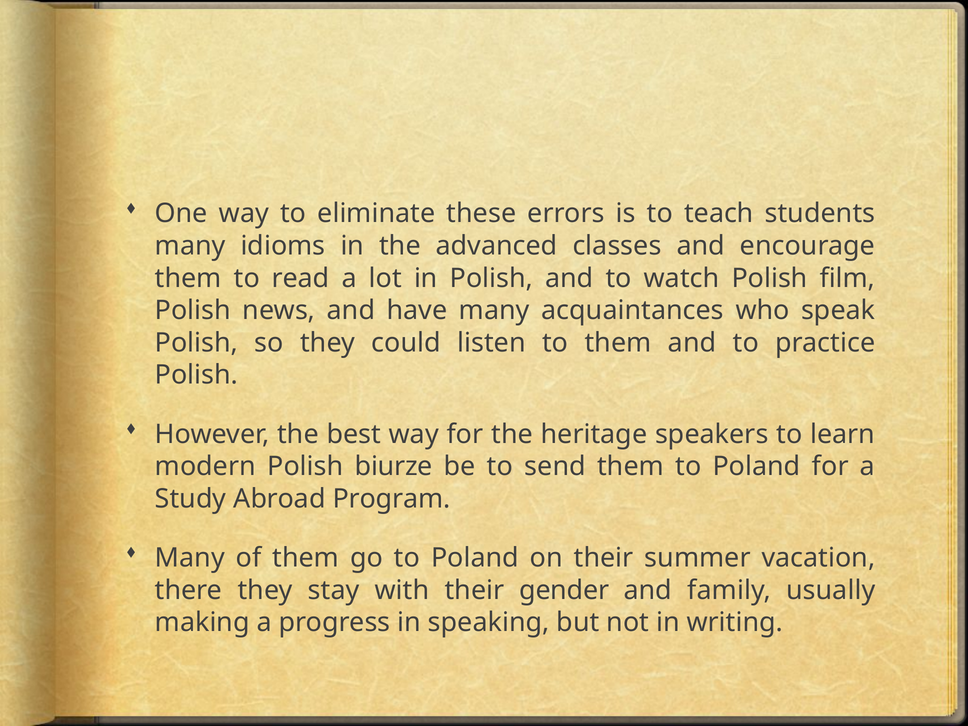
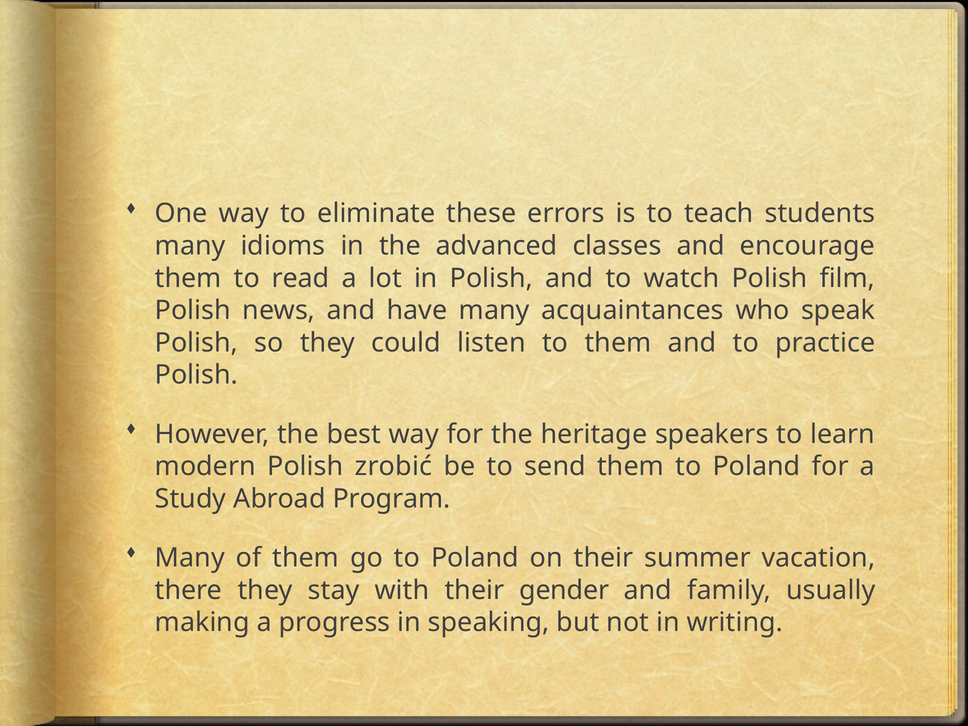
biurze: biurze -> zrobić
